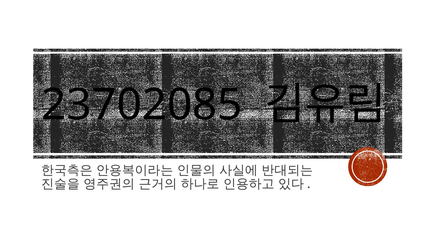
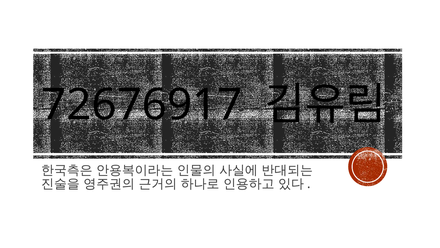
23702085: 23702085 -> 72676917
